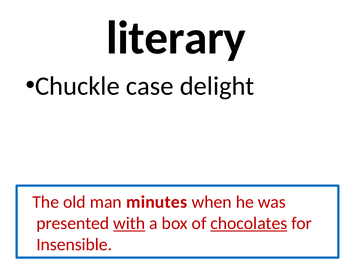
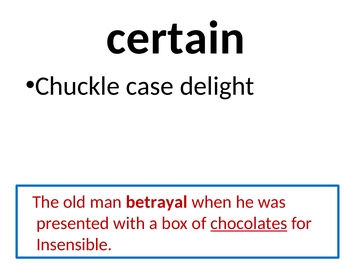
literary: literary -> certain
minutes: minutes -> betrayal
with underline: present -> none
